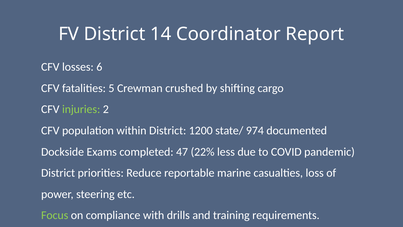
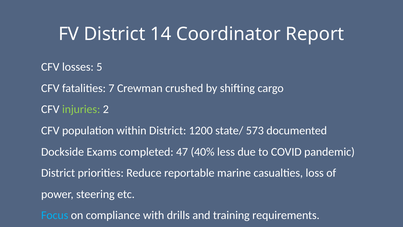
6: 6 -> 5
5: 5 -> 7
974: 974 -> 573
22%: 22% -> 40%
Focus colour: light green -> light blue
